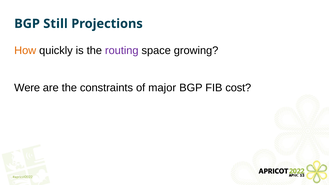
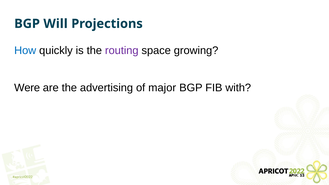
Still: Still -> Will
How colour: orange -> blue
constraints: constraints -> advertising
cost: cost -> with
